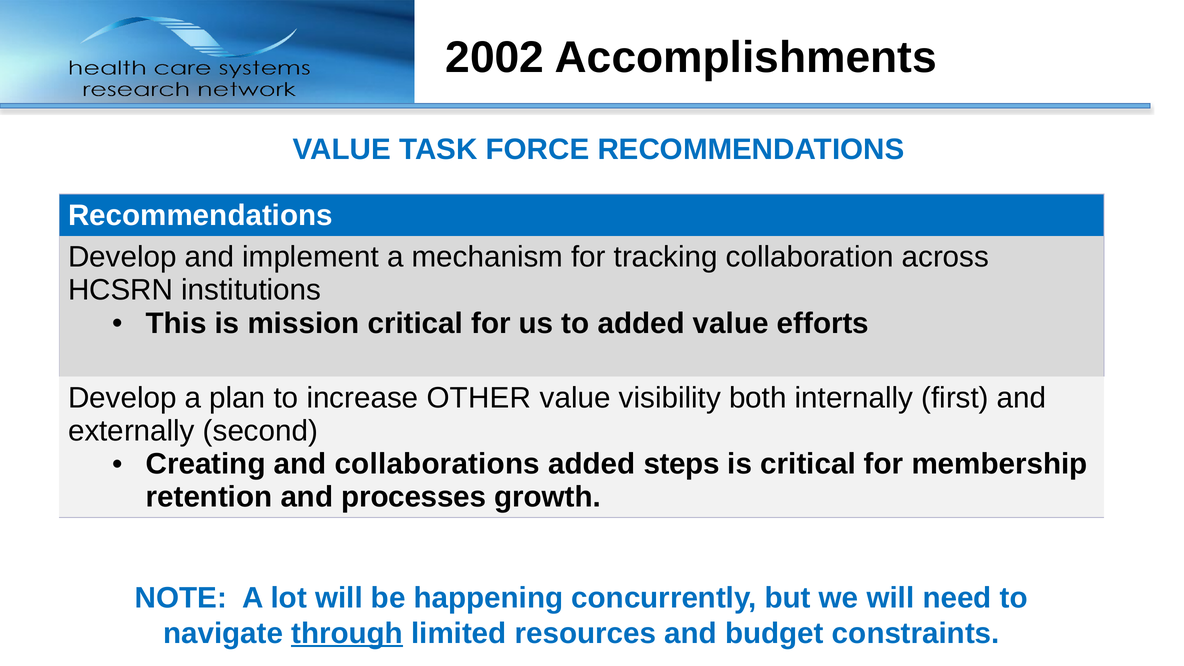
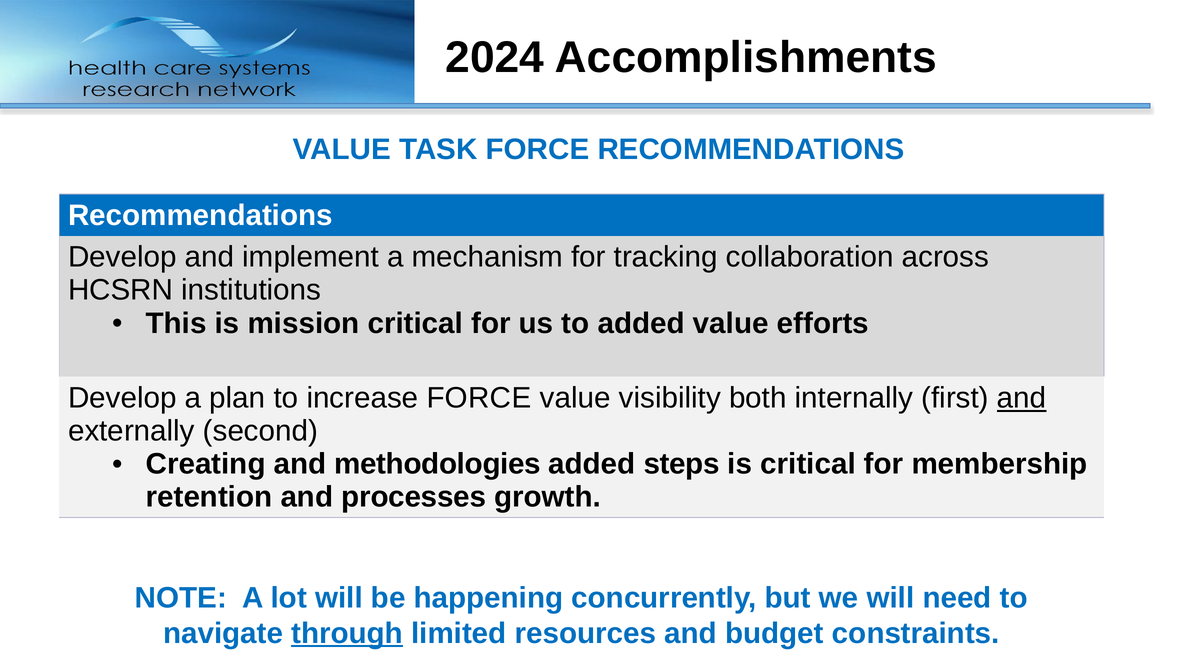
2002: 2002 -> 2024
increase OTHER: OTHER -> FORCE
and at (1022, 398) underline: none -> present
collaborations: collaborations -> methodologies
